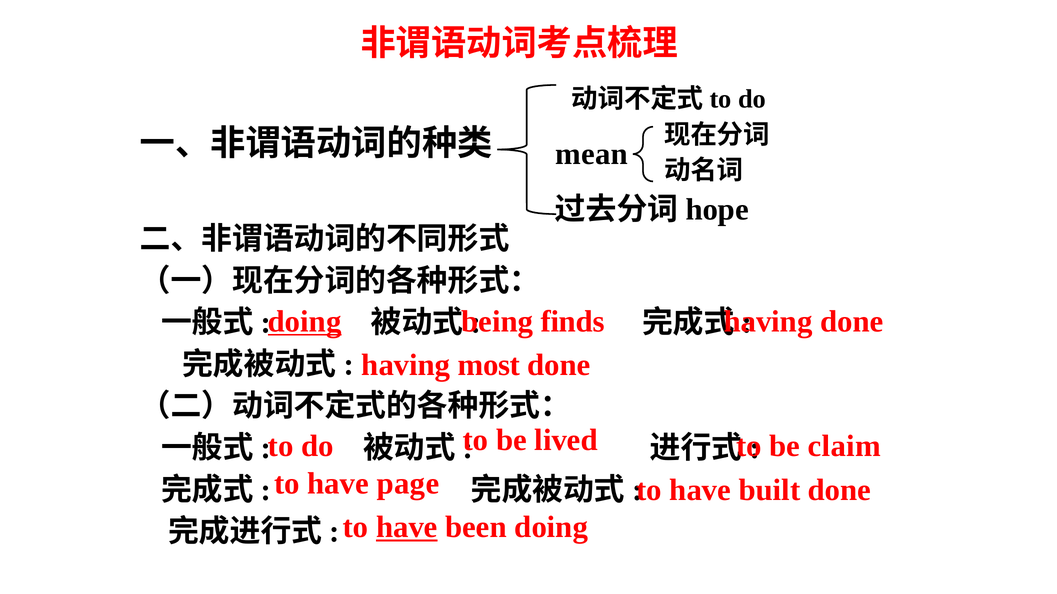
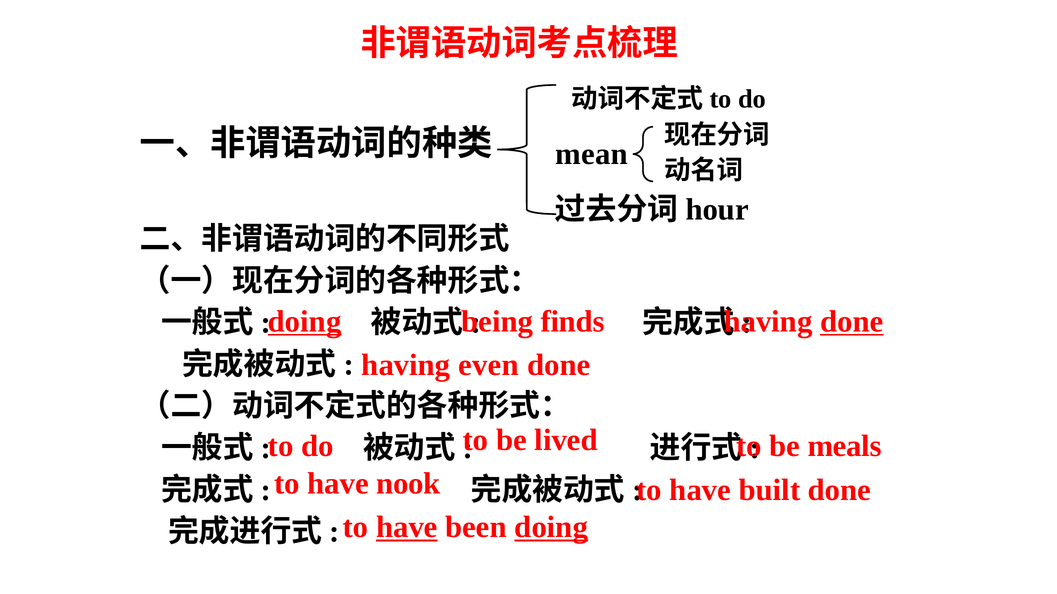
hope: hope -> hour
done at (852, 322) underline: none -> present
most: most -> even
claim: claim -> meals
page: page -> nook
doing at (551, 528) underline: none -> present
